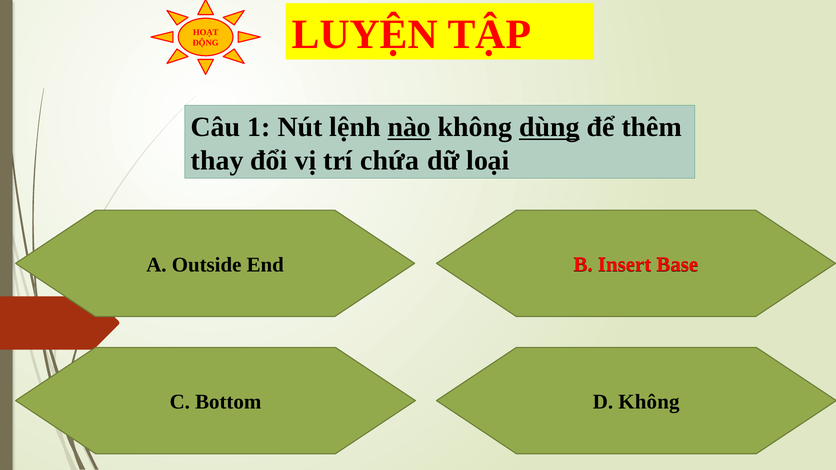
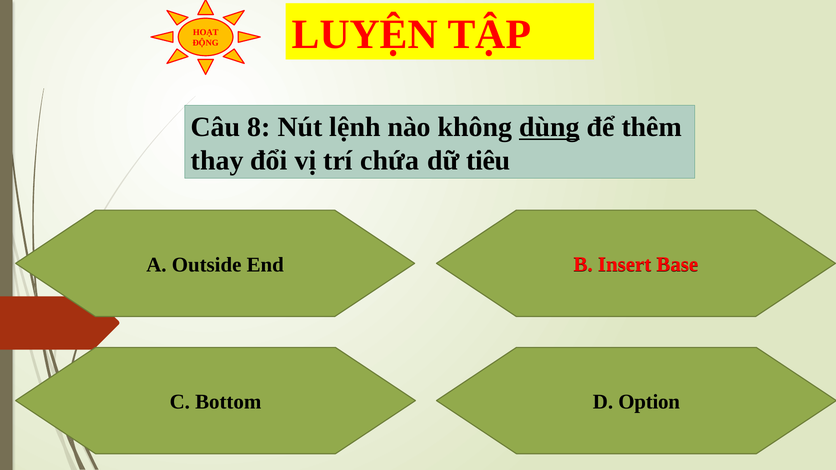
1: 1 -> 8
nào underline: present -> none
loại: loại -> tiêu
D Không: Không -> Option
